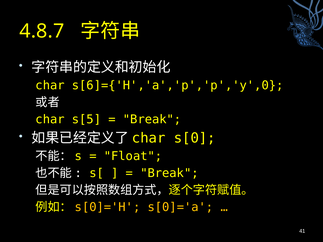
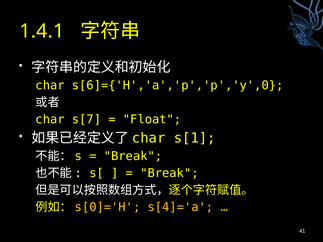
4.8.7: 4.8.7 -> 1.4.1
s[5: s[5 -> s[7
Break at (152, 120): Break -> Float
s[0: s[0 -> s[1
Float at (133, 156): Float -> Break
s[0]='a: s[0]='a -> s[4]='a
